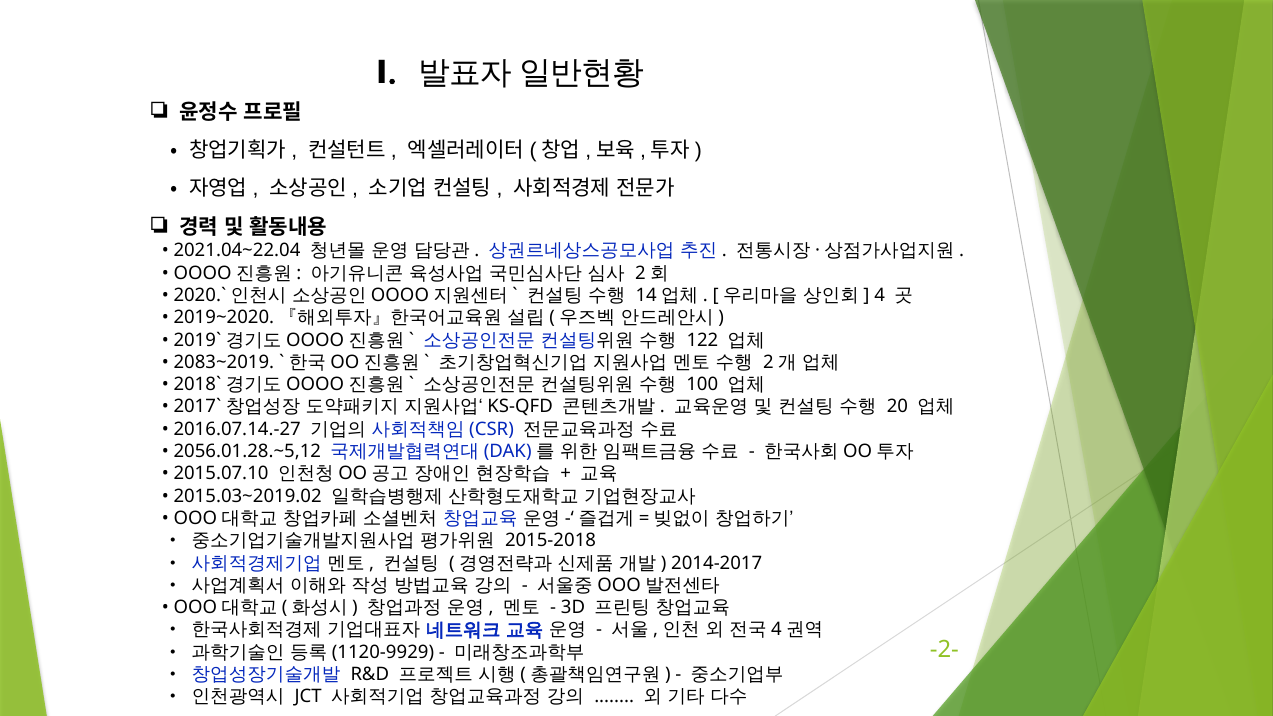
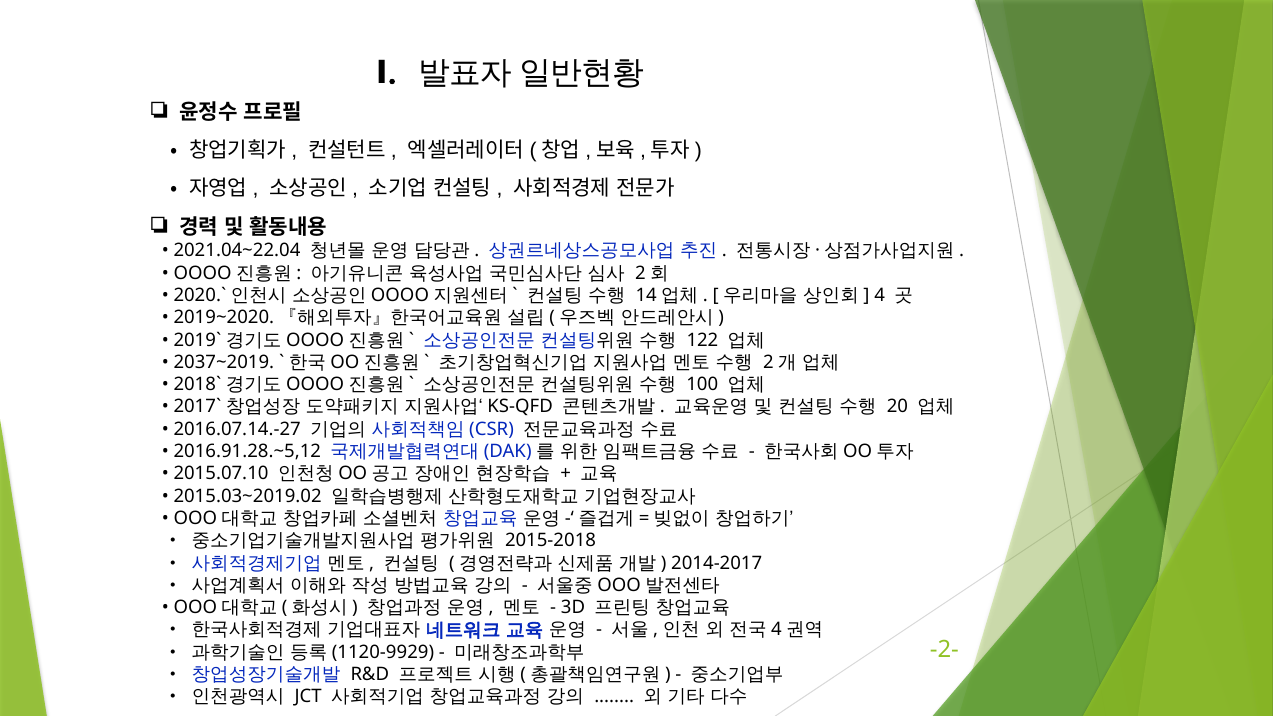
2083~2019: 2083~2019 -> 2037~2019
2056.01.28.~5,12: 2056.01.28.~5,12 -> 2016.91.28.~5,12
